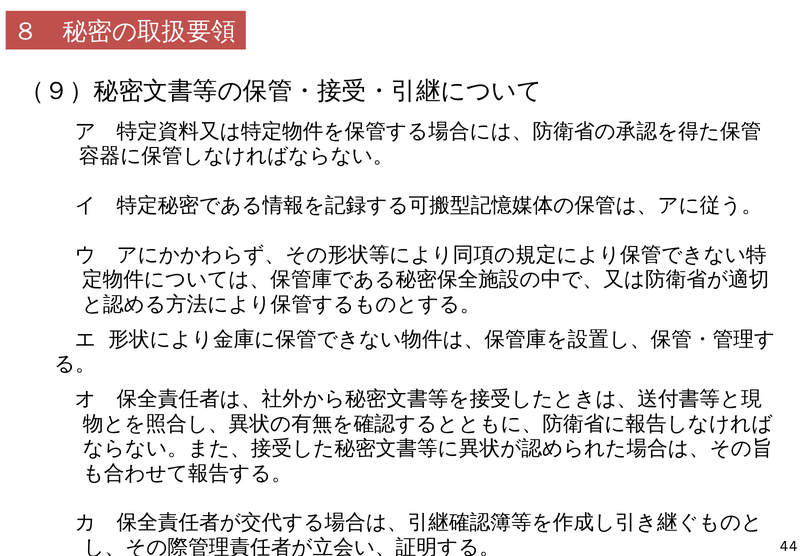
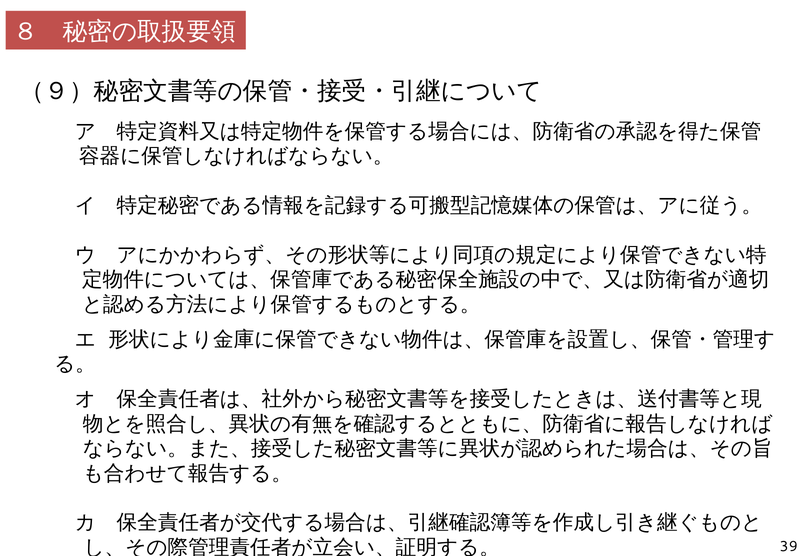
44: 44 -> 39
